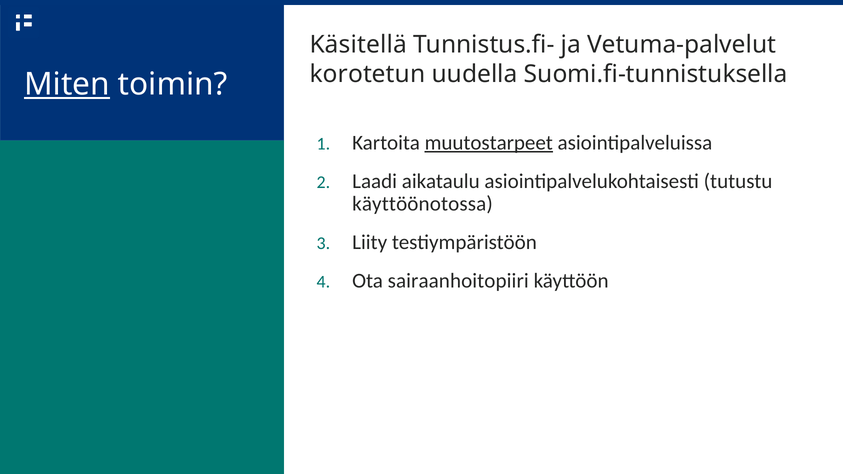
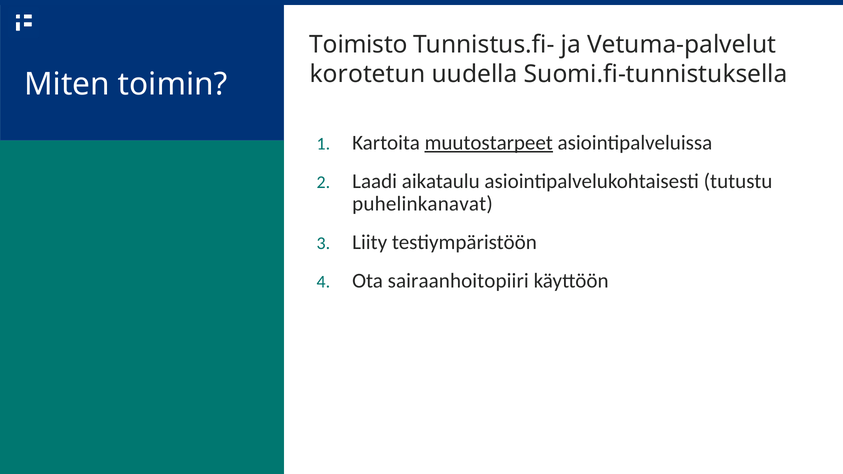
Käsitellä: Käsitellä -> Toimisto
Miten underline: present -> none
käyttöönotossa: käyttöönotossa -> puhelinkanavat
